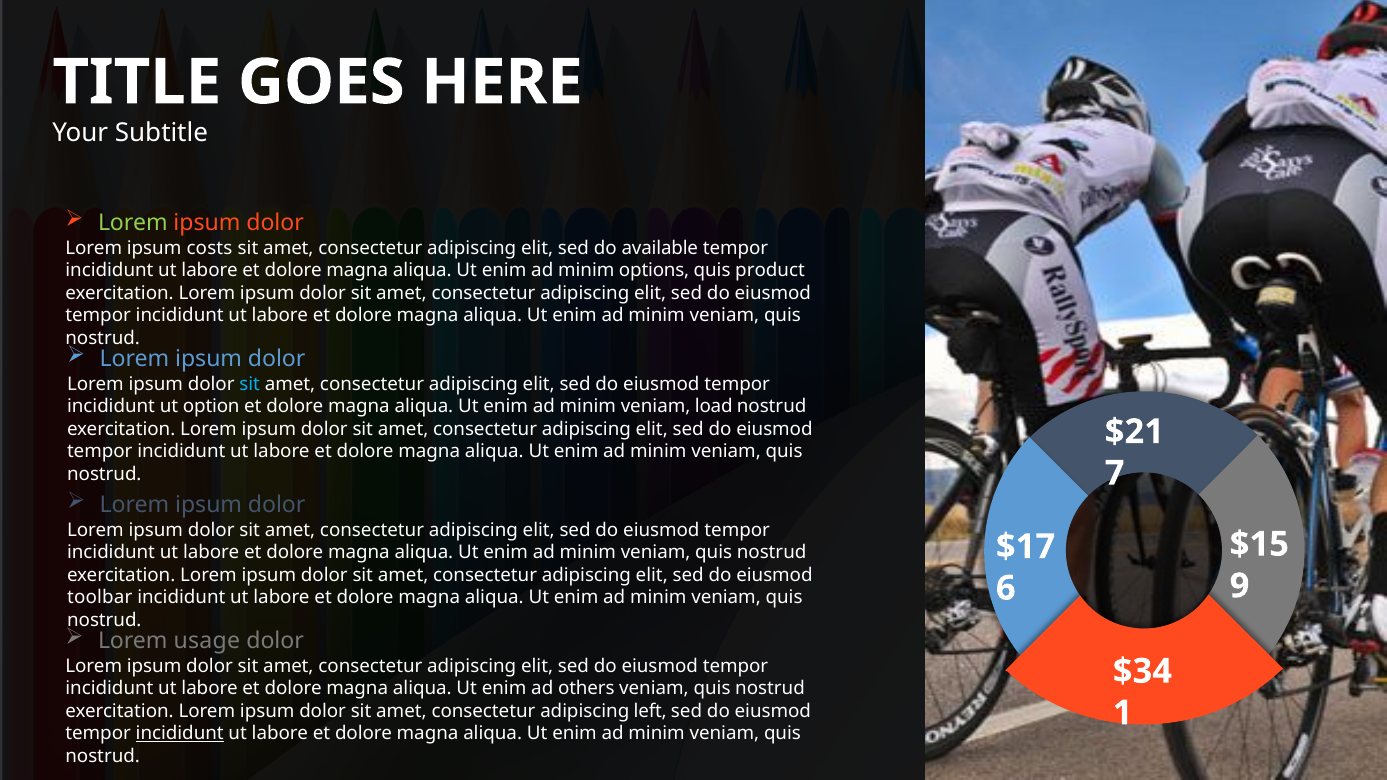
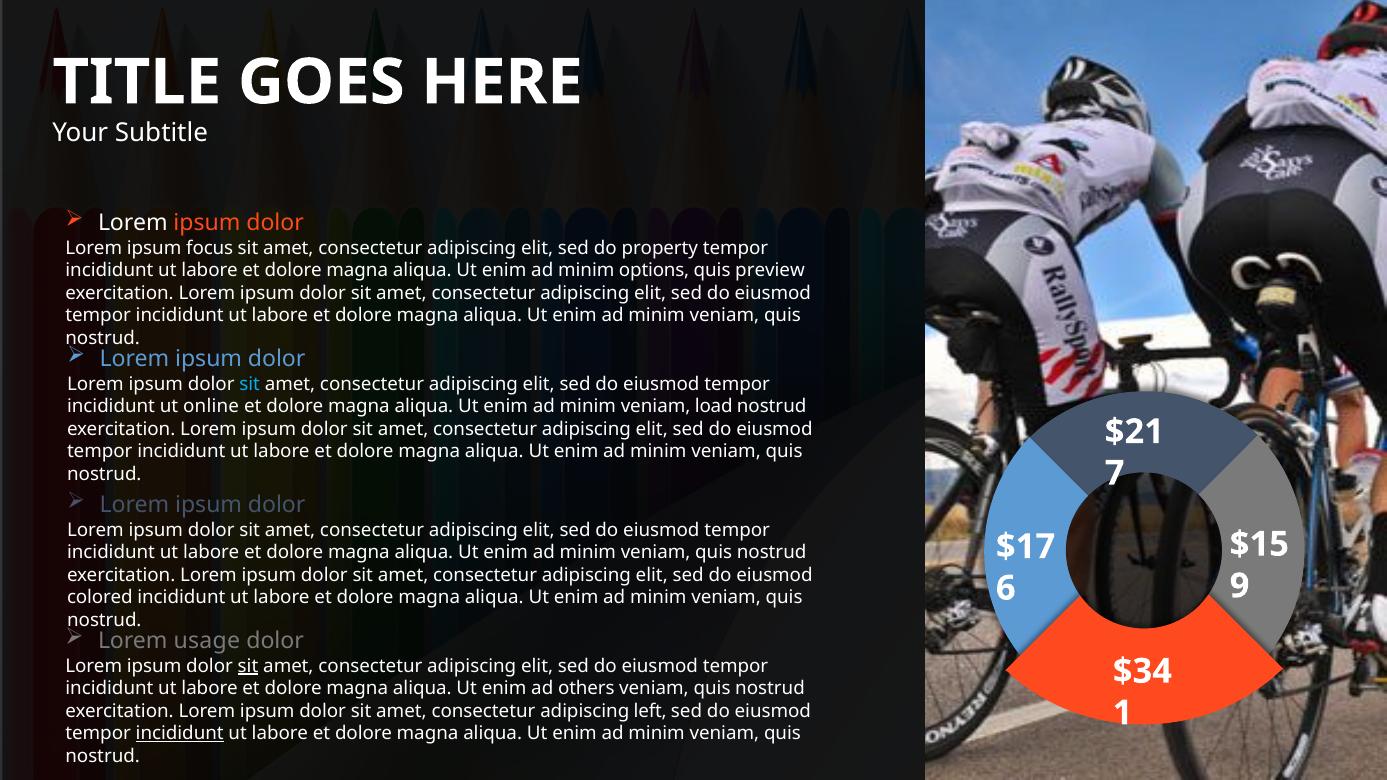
Lorem at (133, 223) colour: light green -> white
costs: costs -> focus
available: available -> property
product: product -> preview
option: option -> online
toolbar: toolbar -> colored
sit at (248, 666) underline: none -> present
